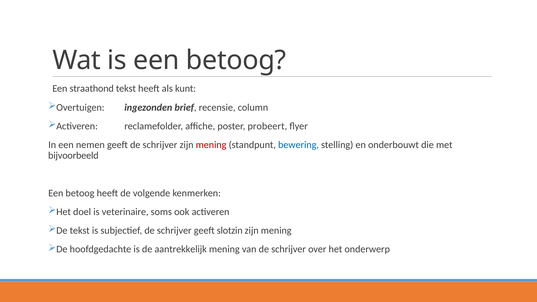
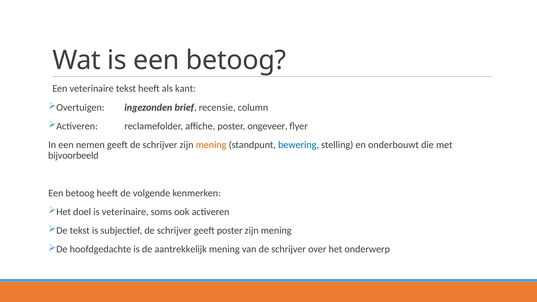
Een straathond: straathond -> veterinaire
kunt: kunt -> kant
probeert: probeert -> ongeveer
mening at (211, 145) colour: red -> orange
geeft slotzin: slotzin -> poster
